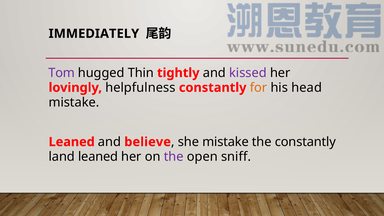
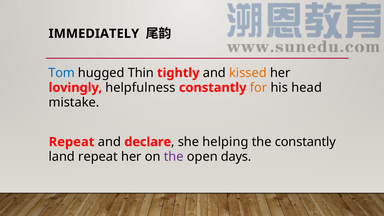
Tom colour: purple -> blue
kissed colour: purple -> orange
Leaned at (72, 142): Leaned -> Repeat
believe: believe -> declare
she mistake: mistake -> helping
land leaned: leaned -> repeat
sniff: sniff -> days
